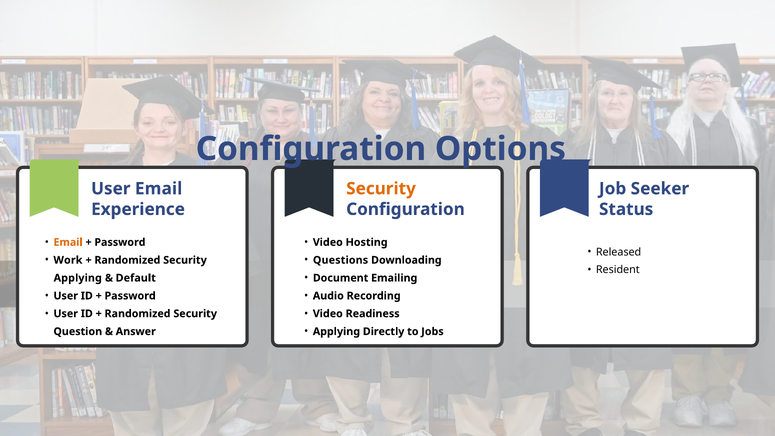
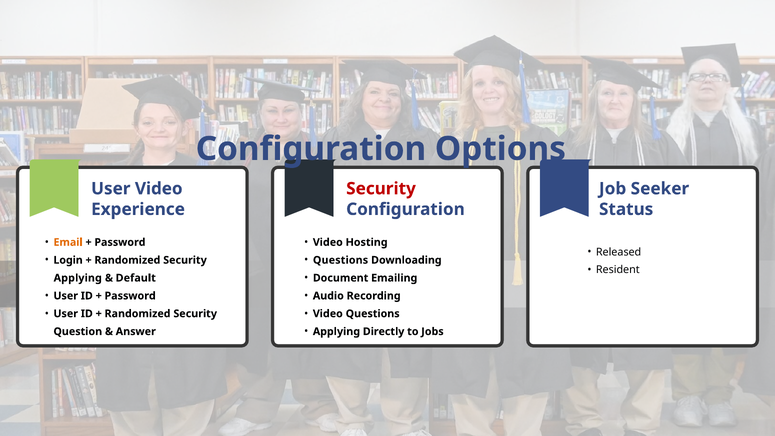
User Email: Email -> Video
Security at (381, 189) colour: orange -> red
Work: Work -> Login
Video Readiness: Readiness -> Questions
